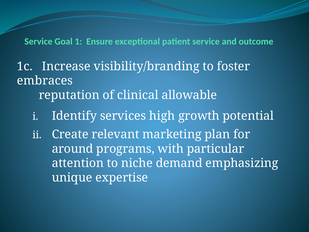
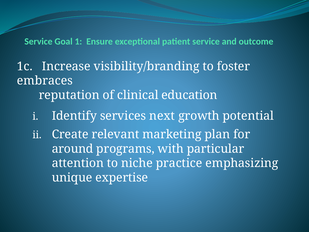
allowable: allowable -> education
high: high -> next
demand: demand -> practice
